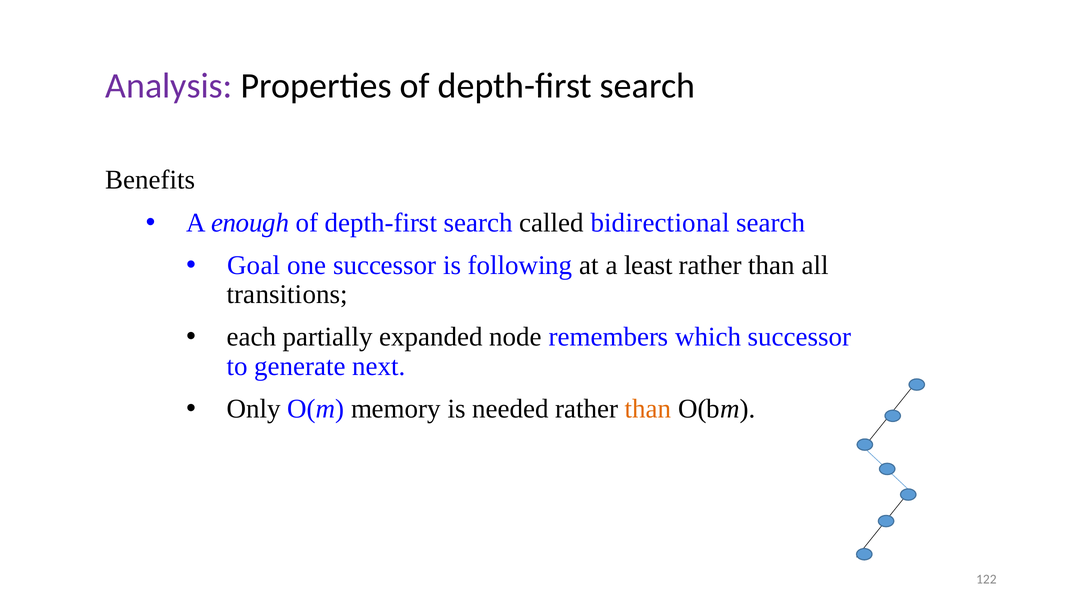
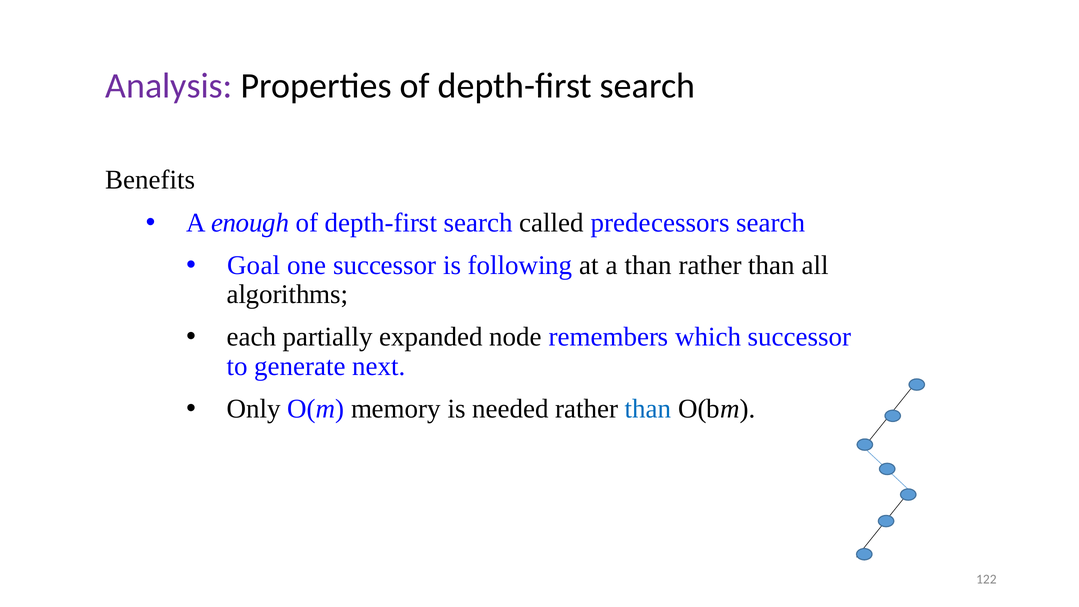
bidirectional: bidirectional -> predecessors
a least: least -> than
transitions: transitions -> algorithms
than at (648, 409) colour: orange -> blue
